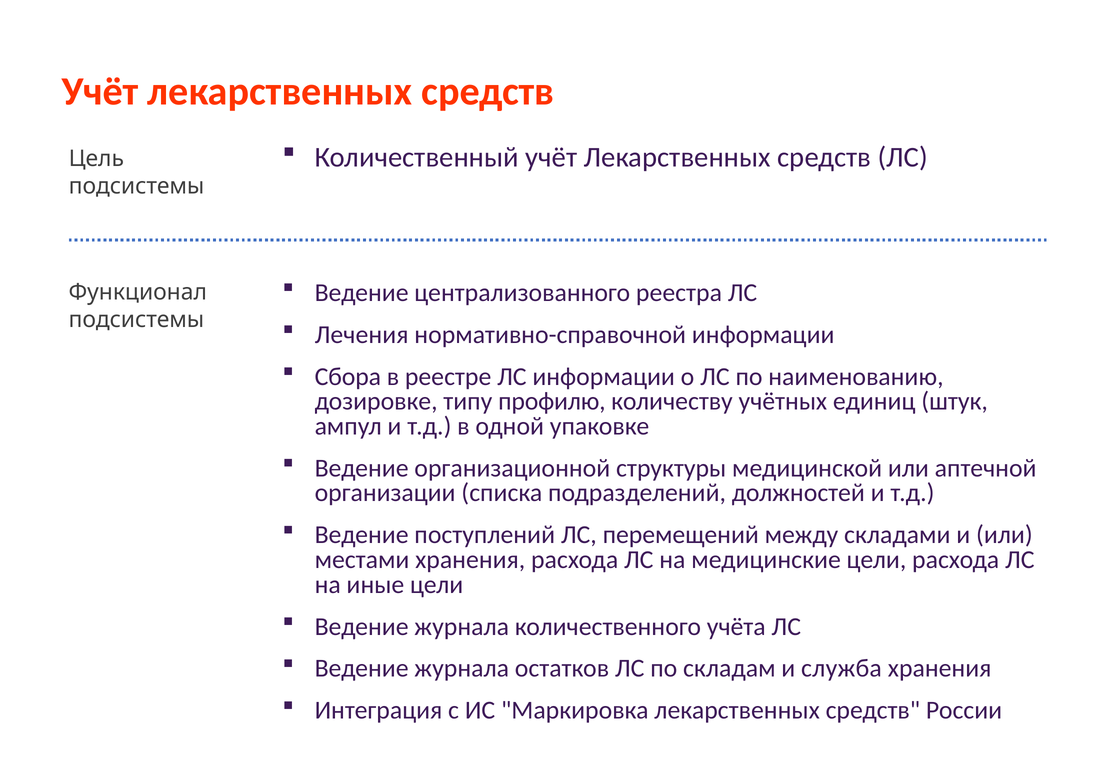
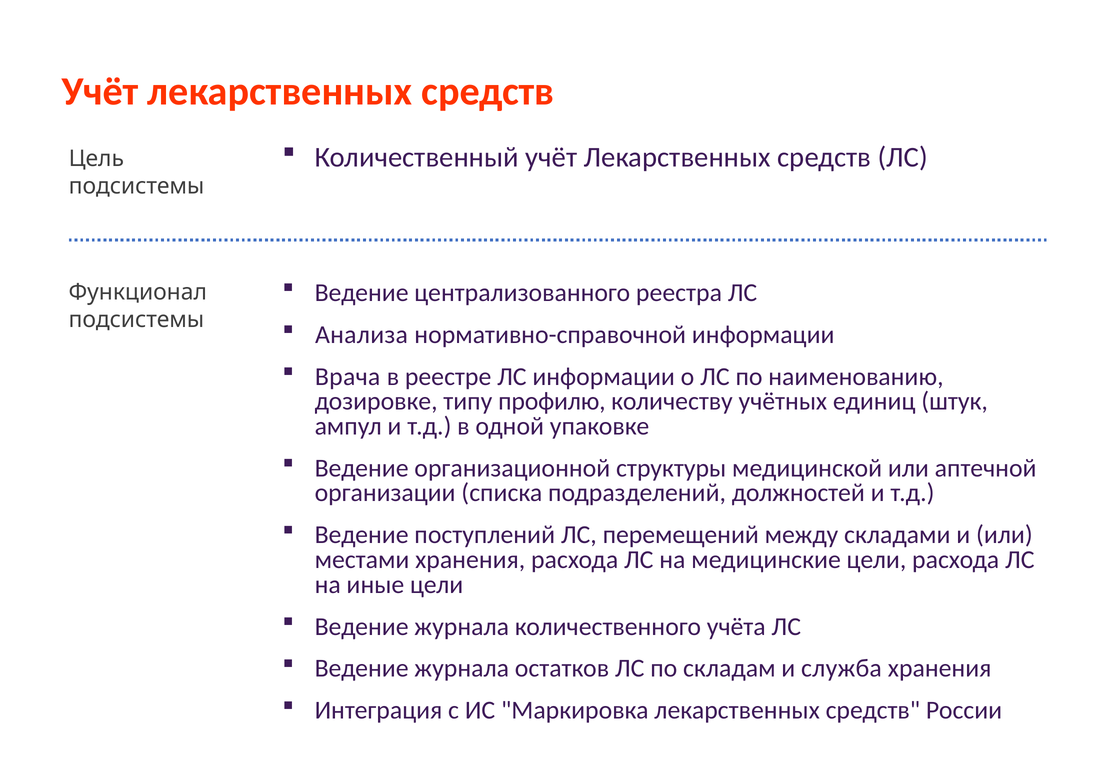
Лечения: Лечения -> Анализа
Сбора: Сбора -> Врача
